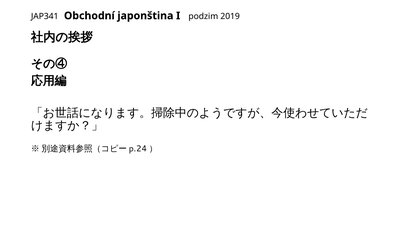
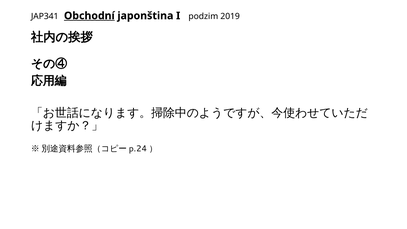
Obchodní underline: none -> present
